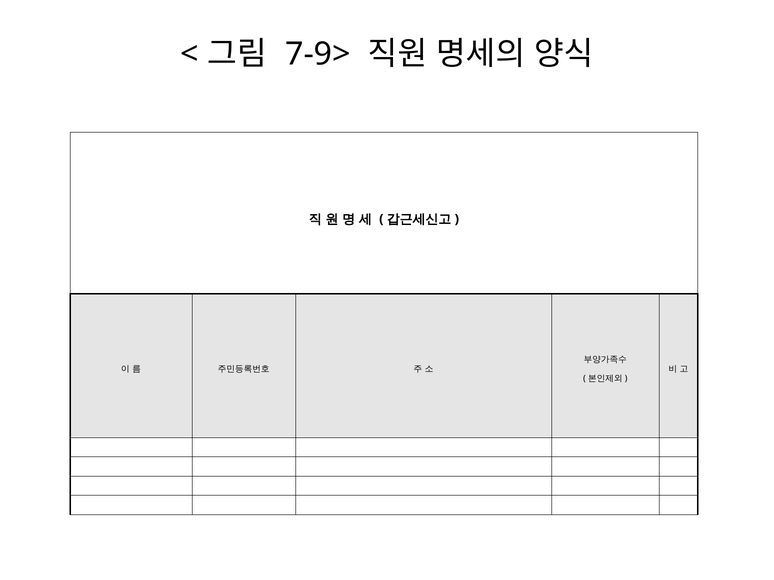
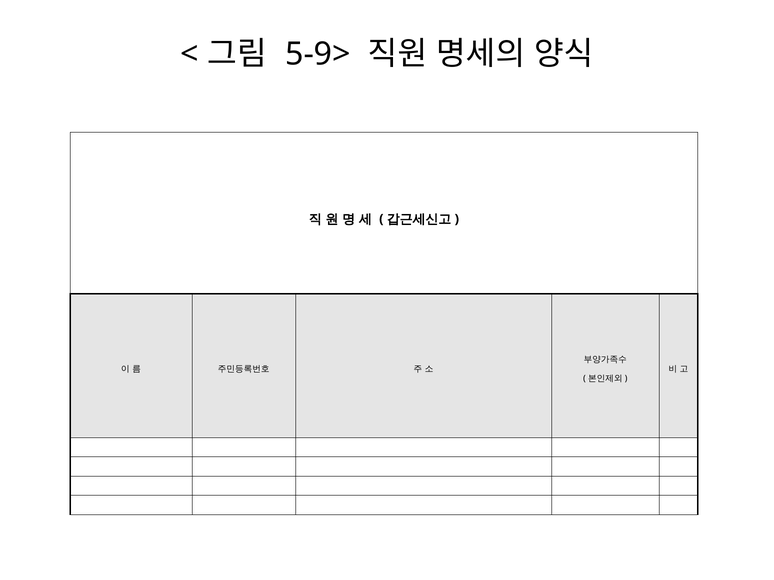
7-9>: 7-9> -> 5-9>
